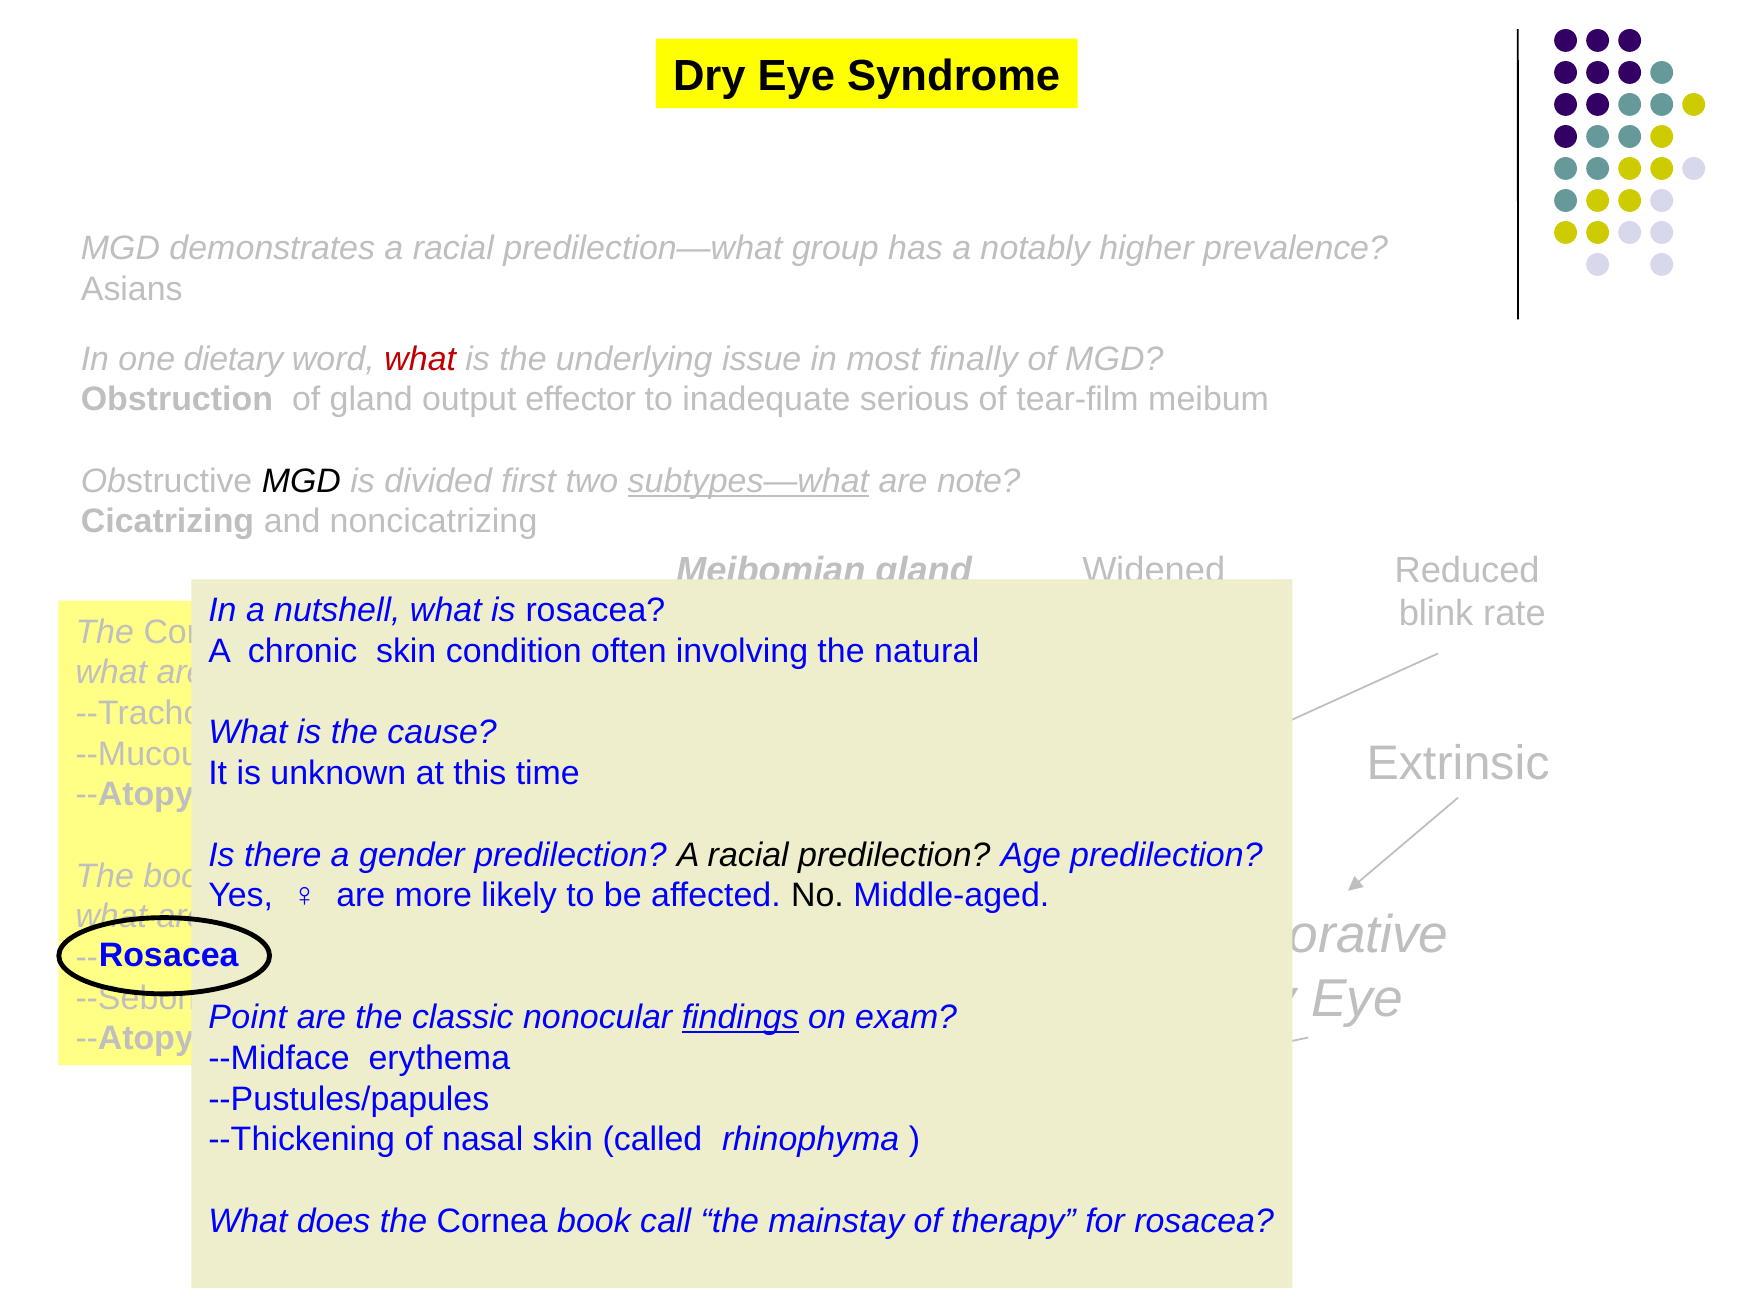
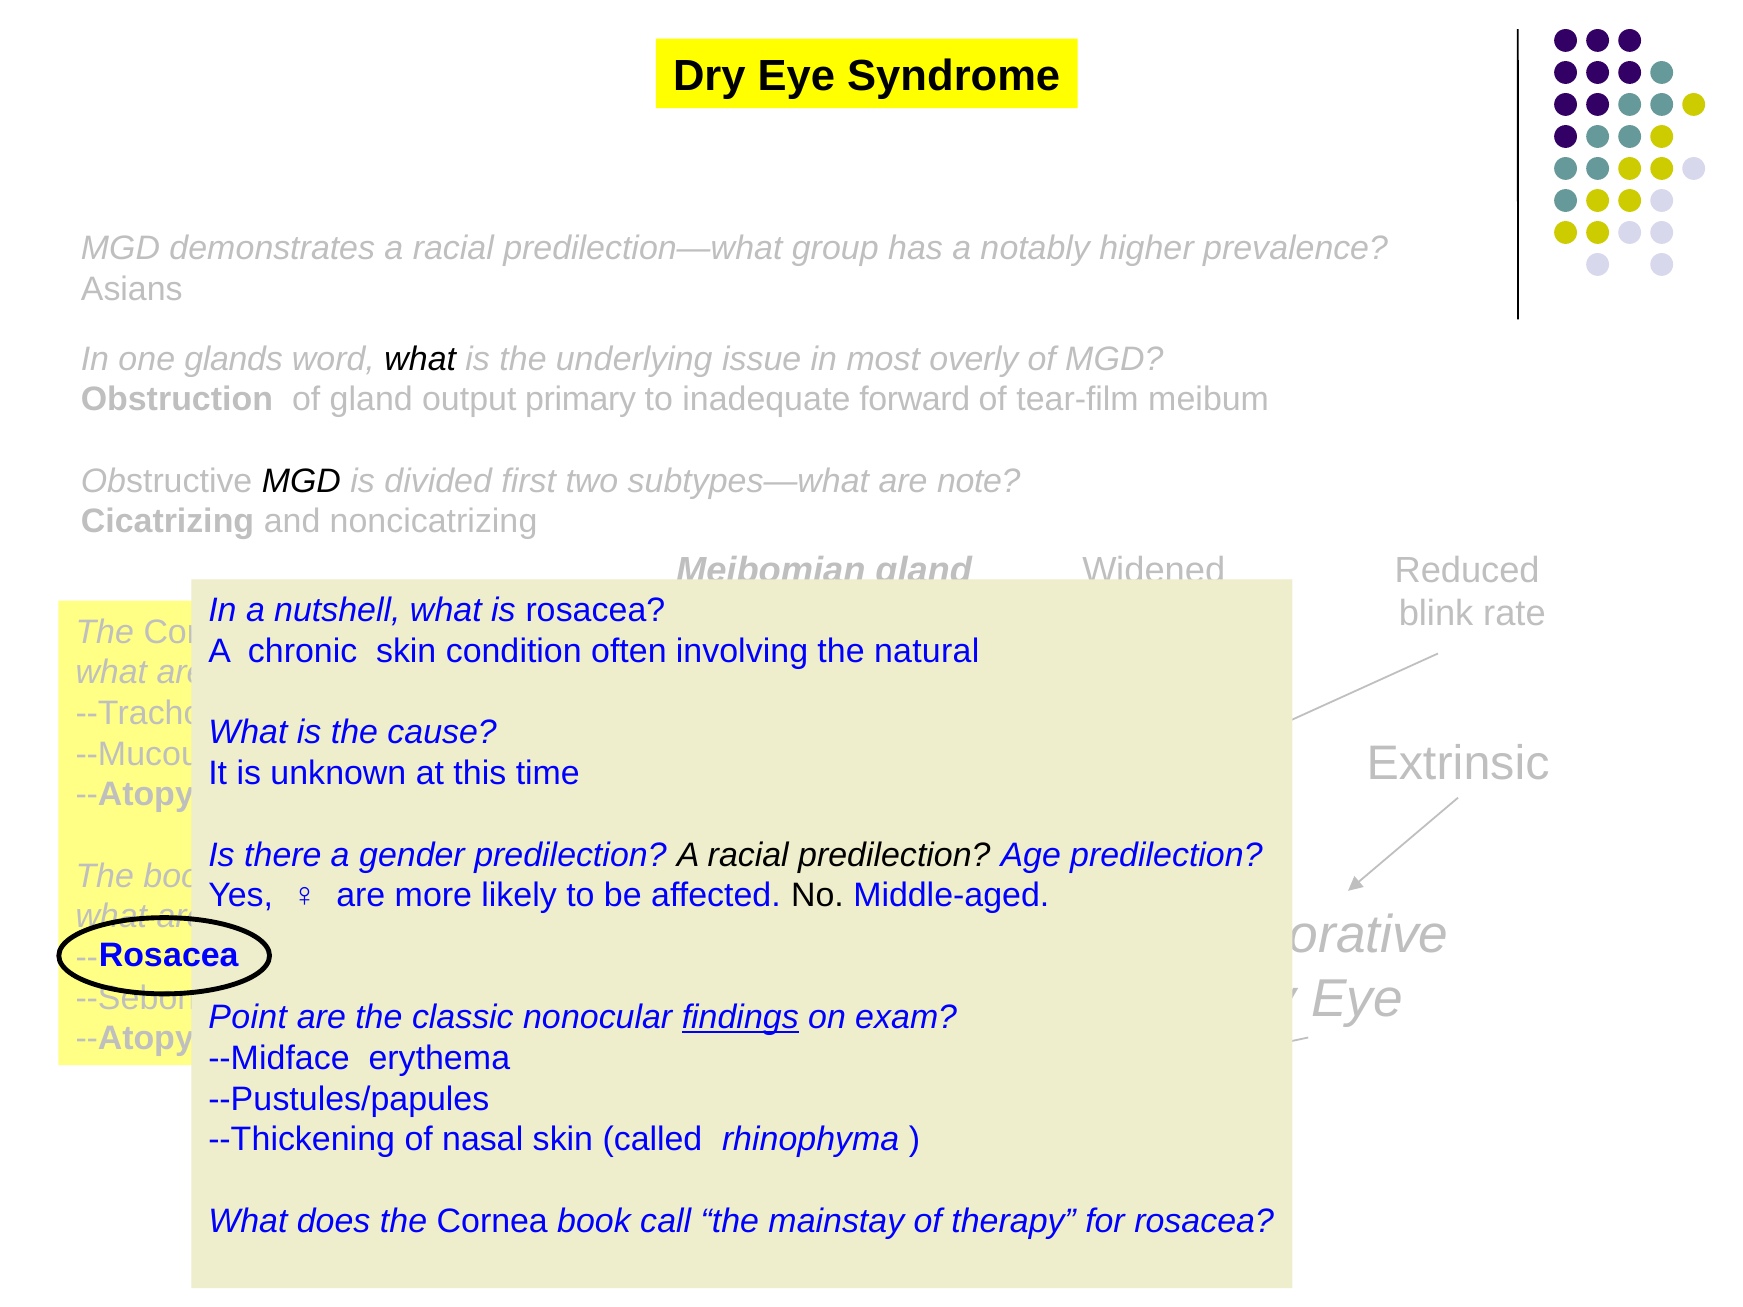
dietary: dietary -> glands
what at (420, 359) colour: red -> black
finally: finally -> overly
effector: effector -> primary
serious: serious -> forward
subtypes—what underline: present -> none
